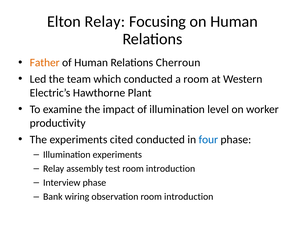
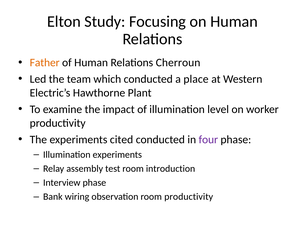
Elton Relay: Relay -> Study
a room: room -> place
four colour: blue -> purple
observation room introduction: introduction -> productivity
